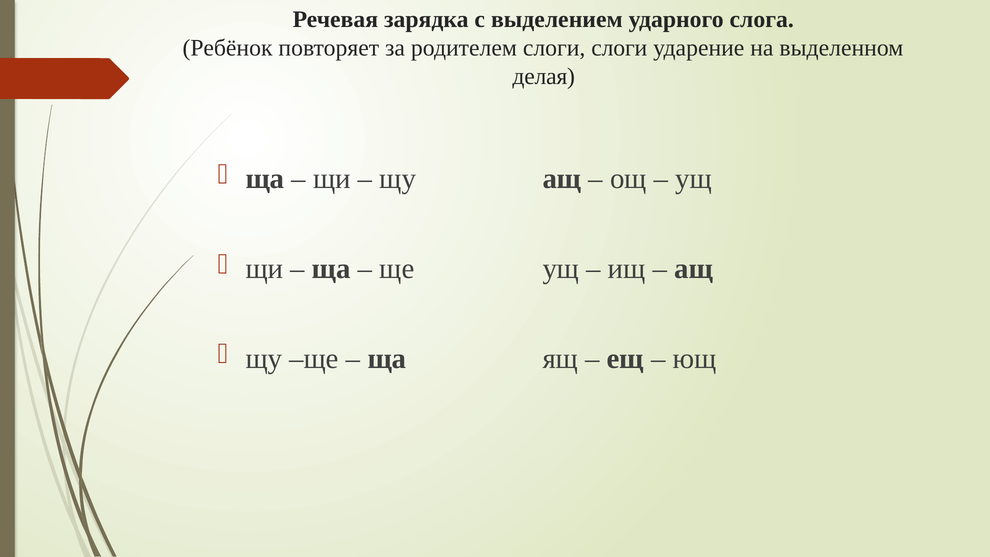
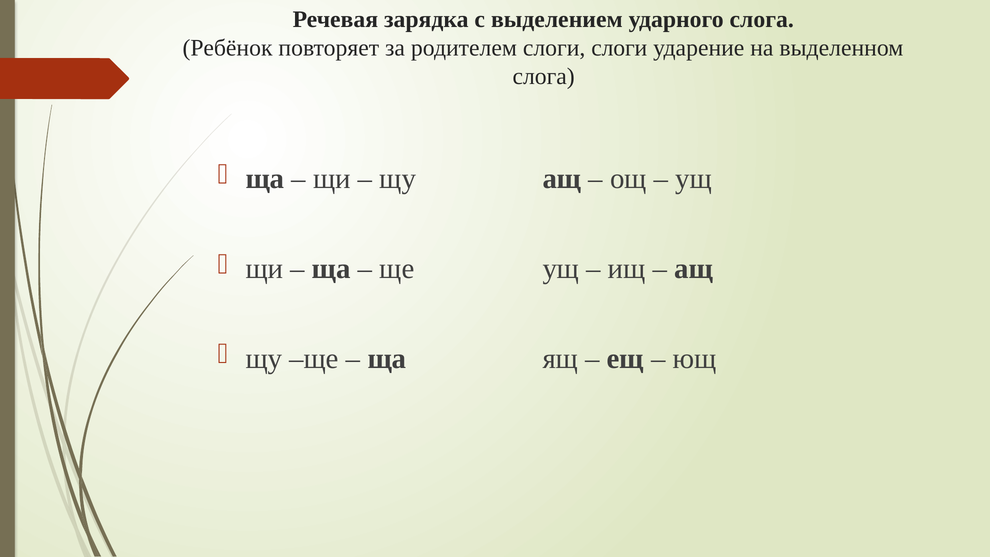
делая at (544, 76): делая -> слога
